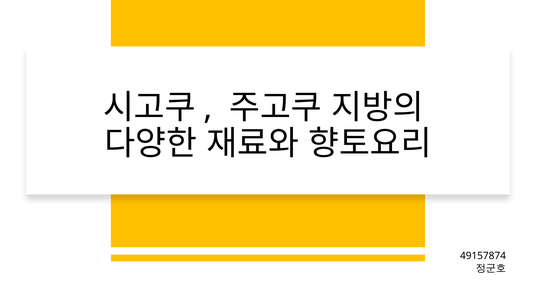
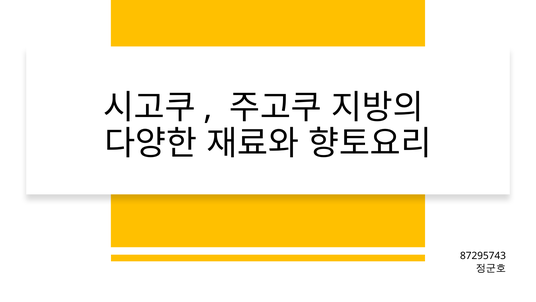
49157874: 49157874 -> 87295743
